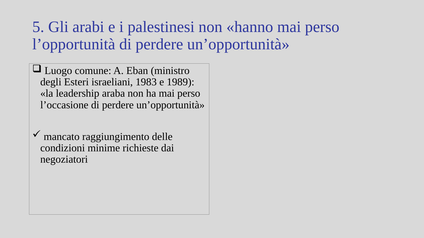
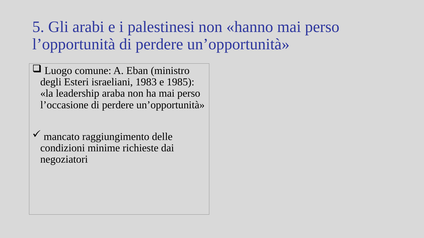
1989: 1989 -> 1985
